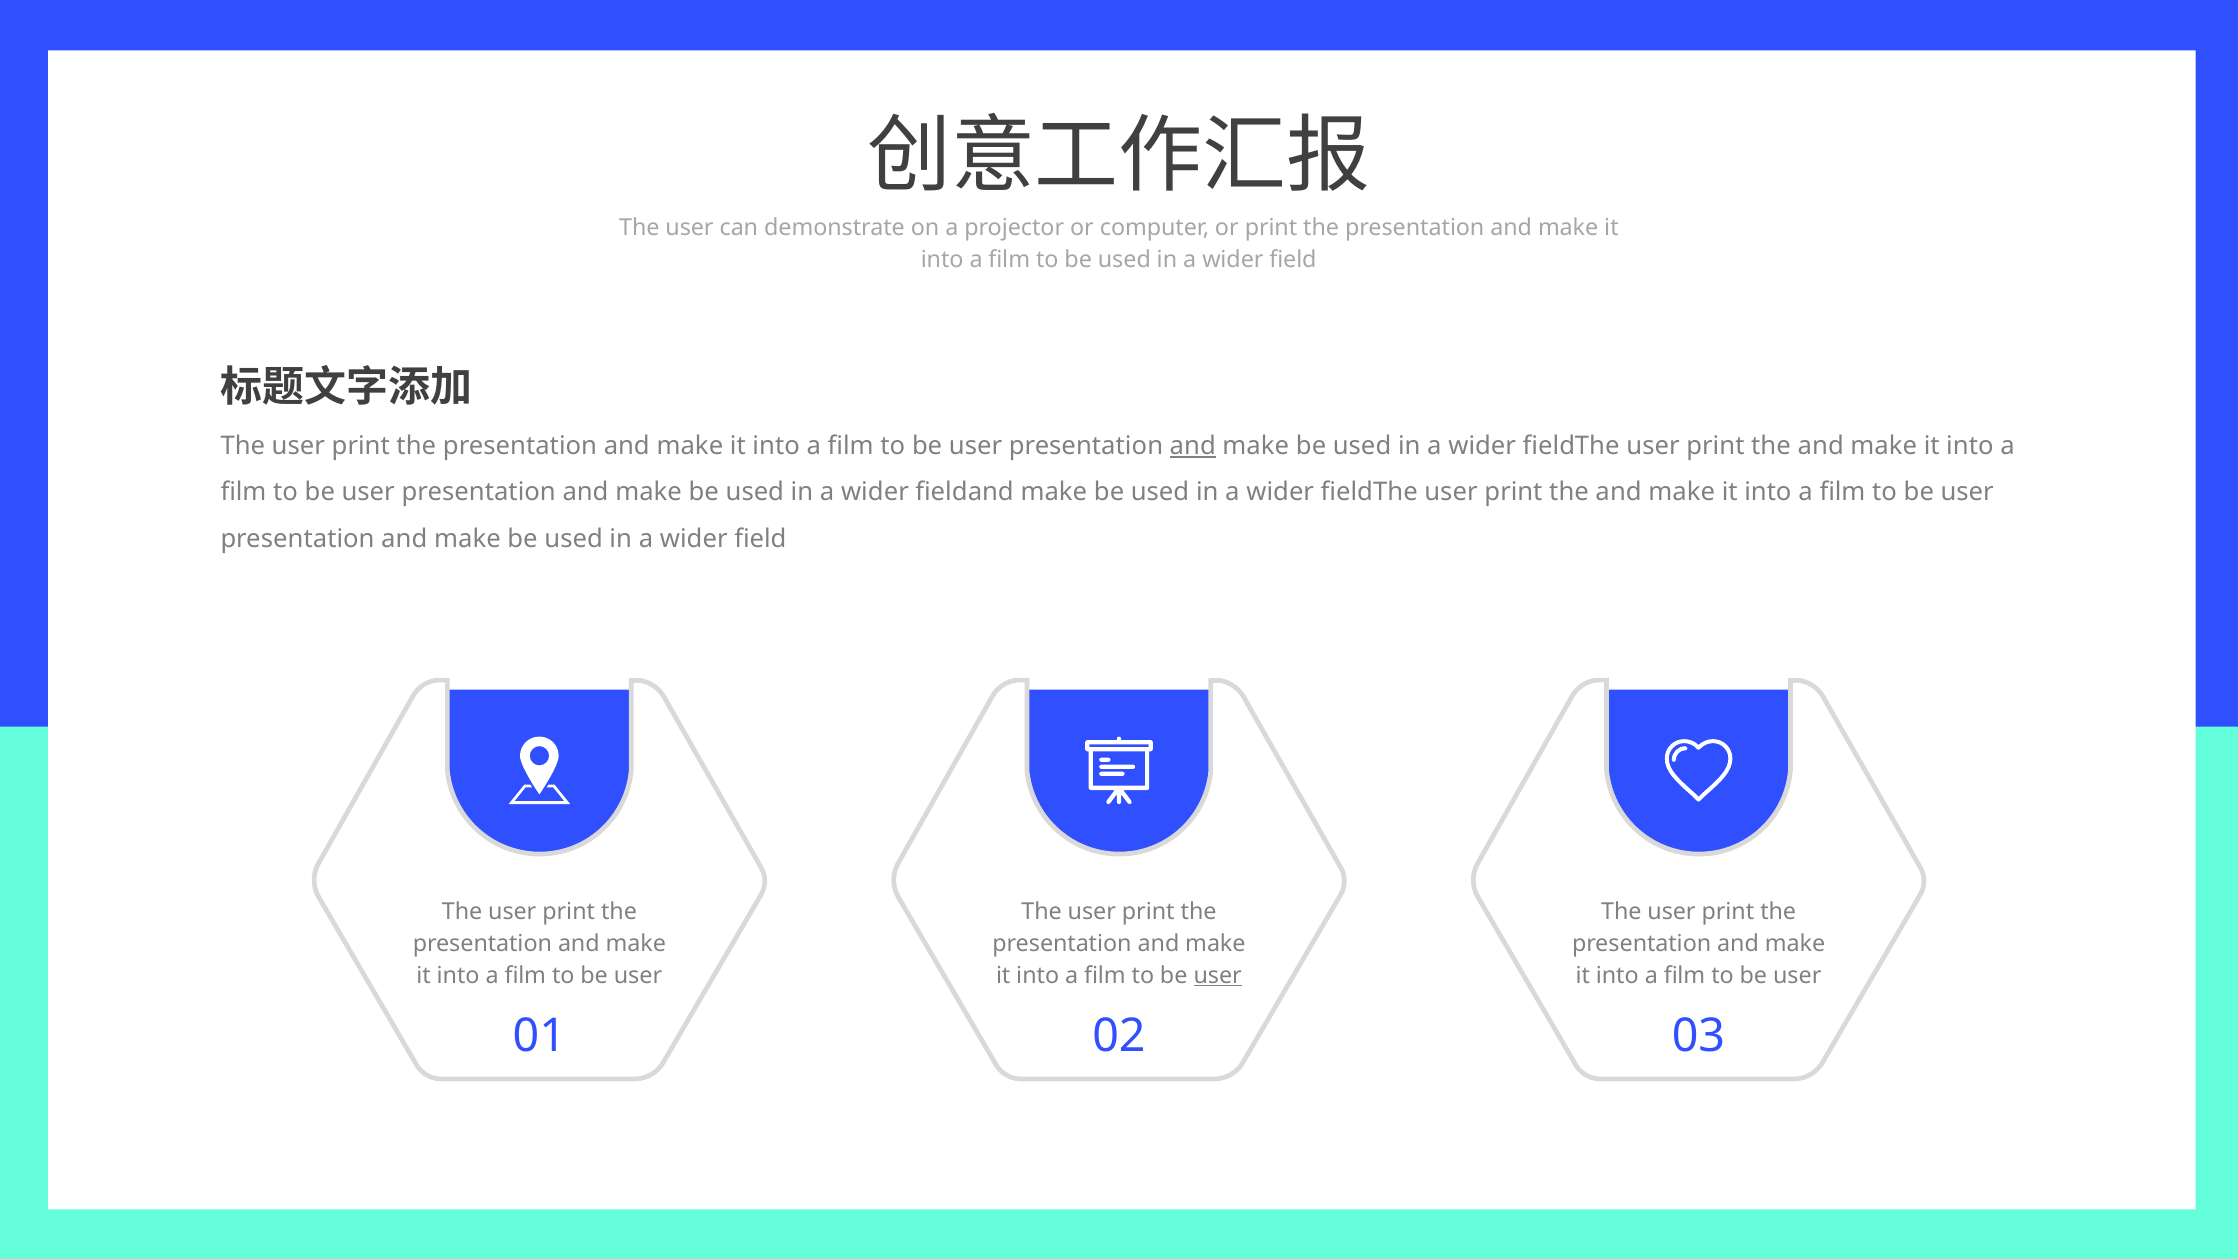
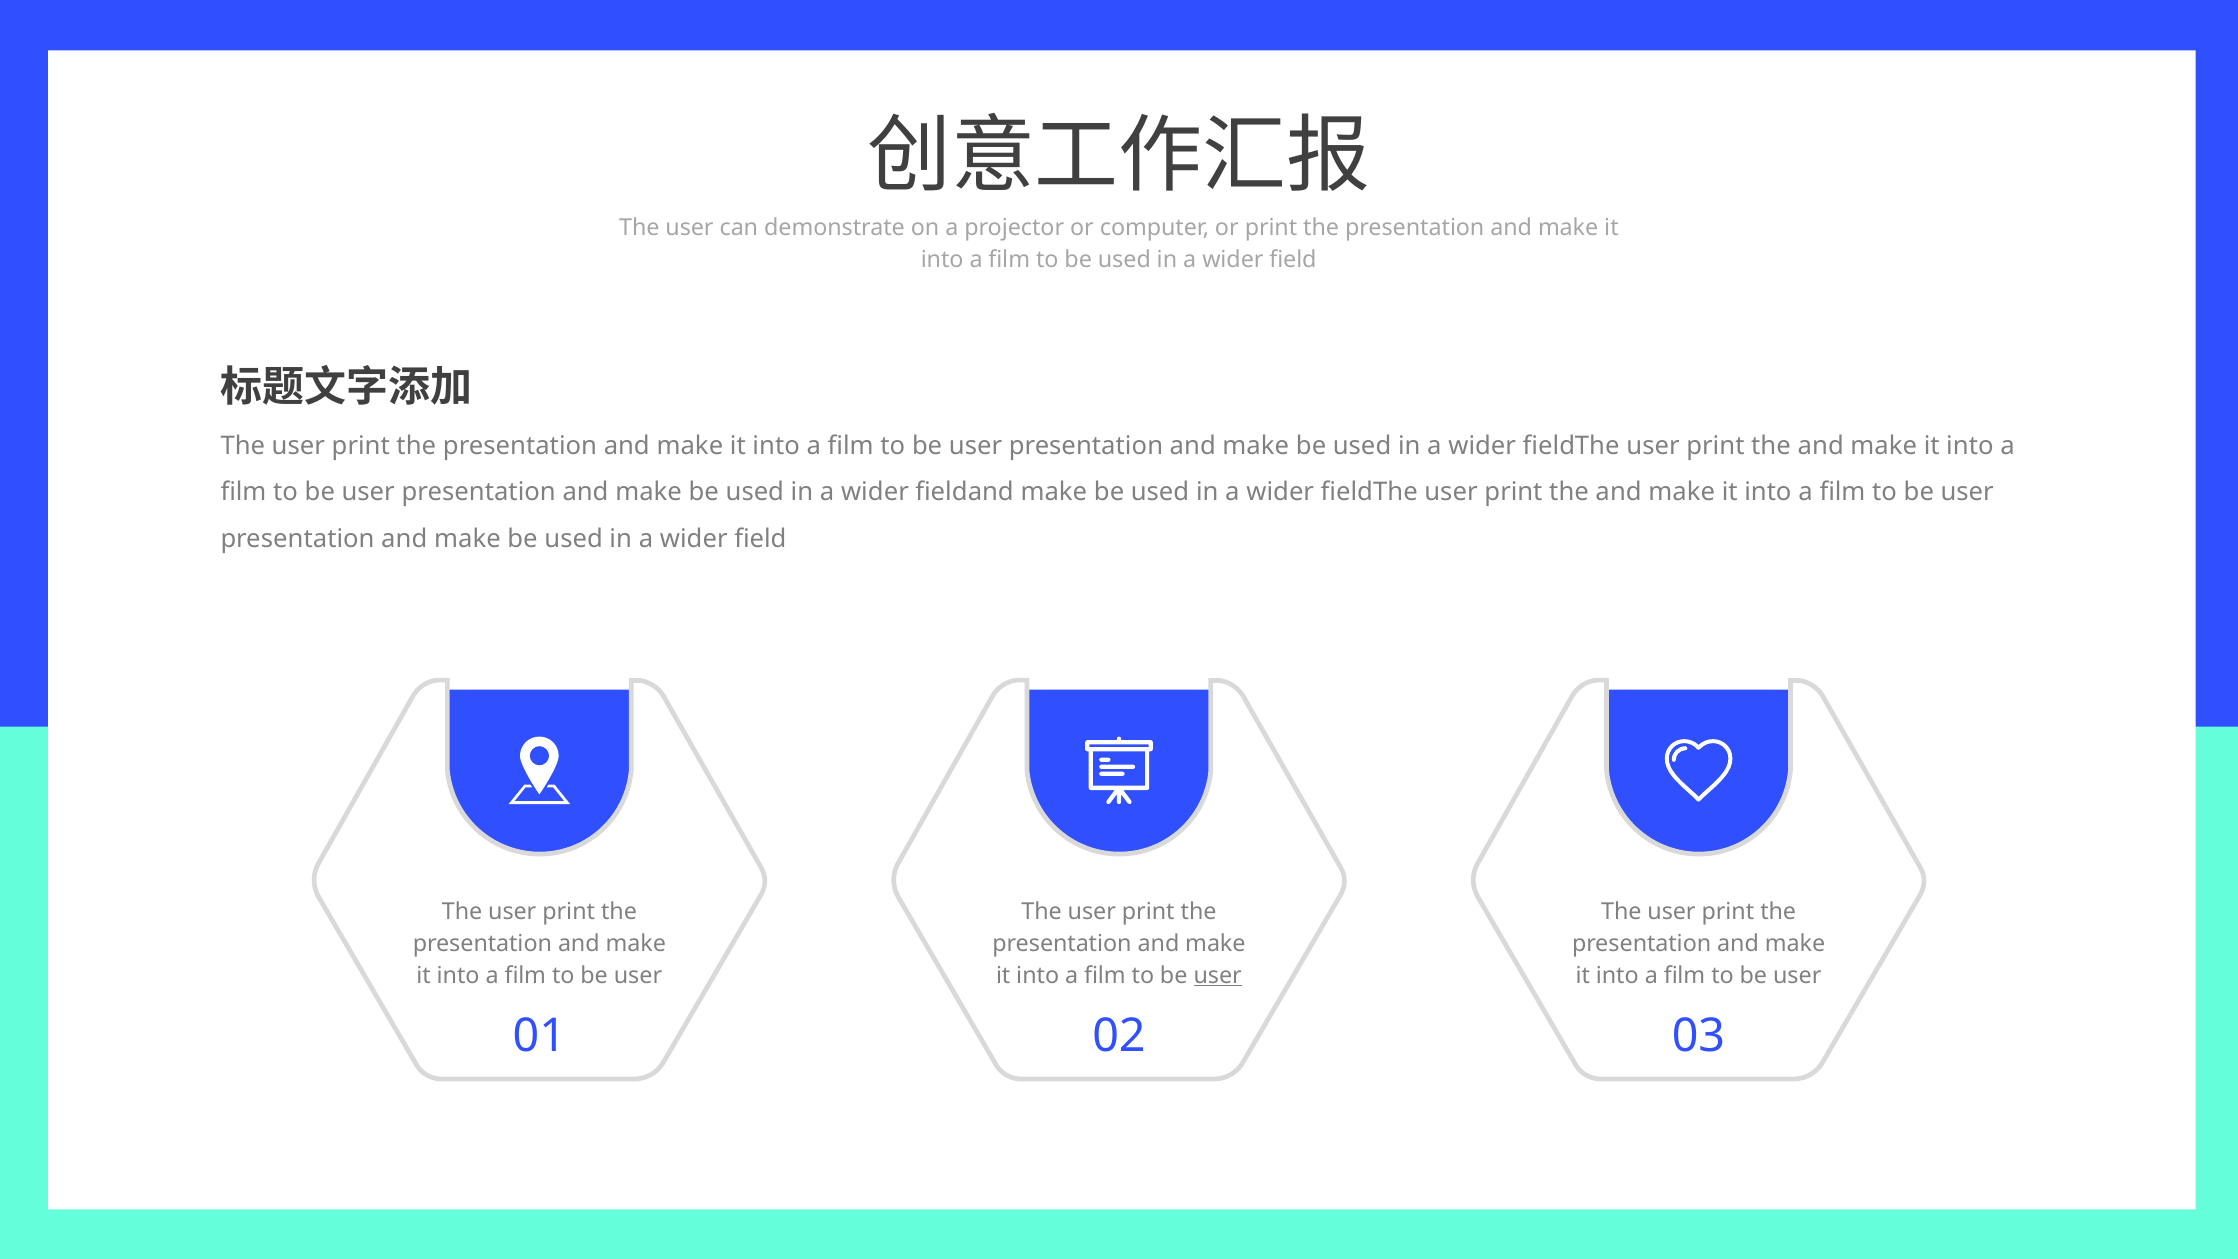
and at (1193, 446) underline: present -> none
